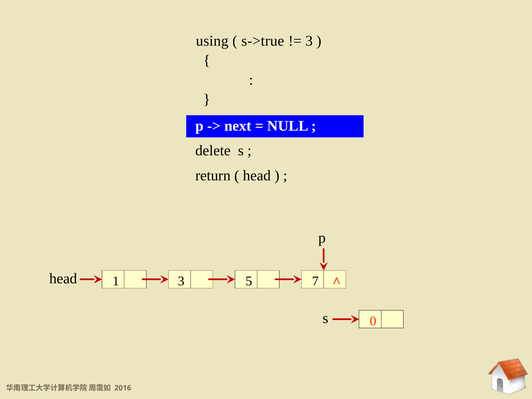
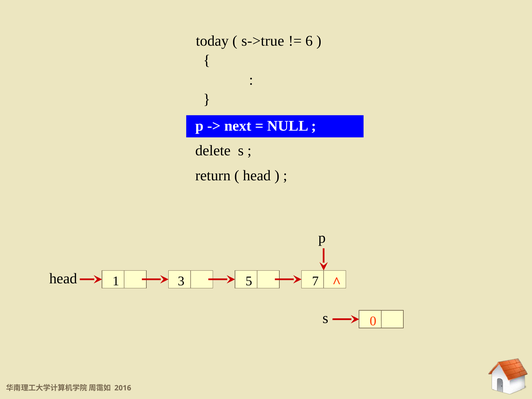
using: using -> today
3 at (309, 41): 3 -> 6
